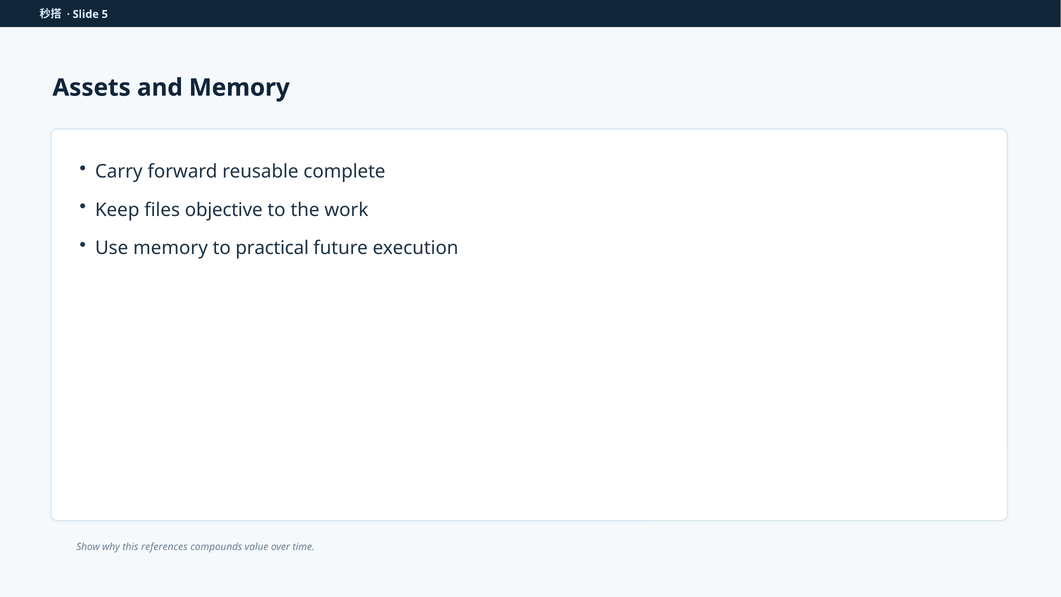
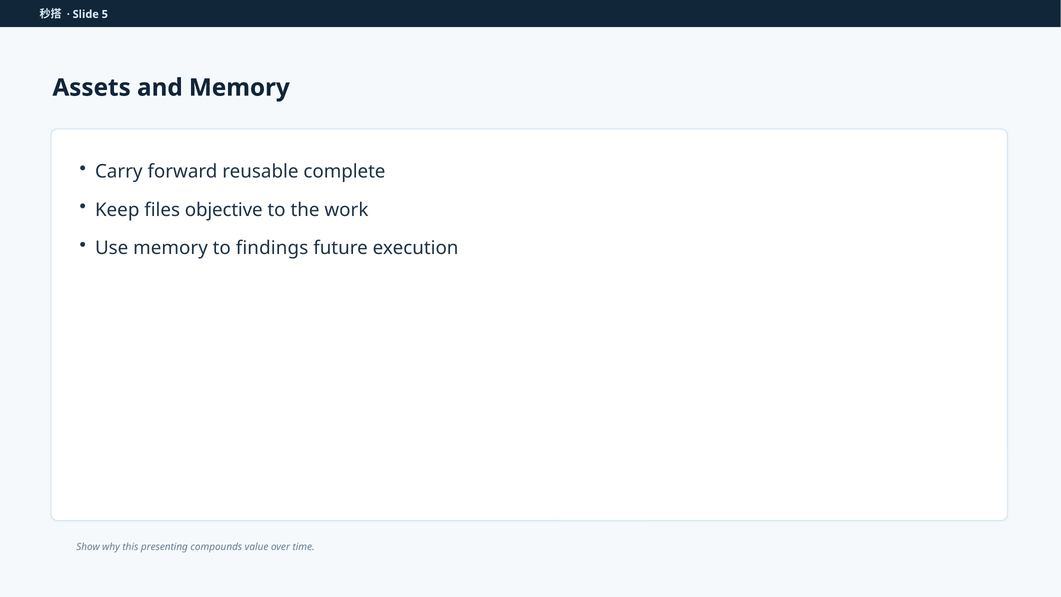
practical: practical -> findings
references: references -> presenting
